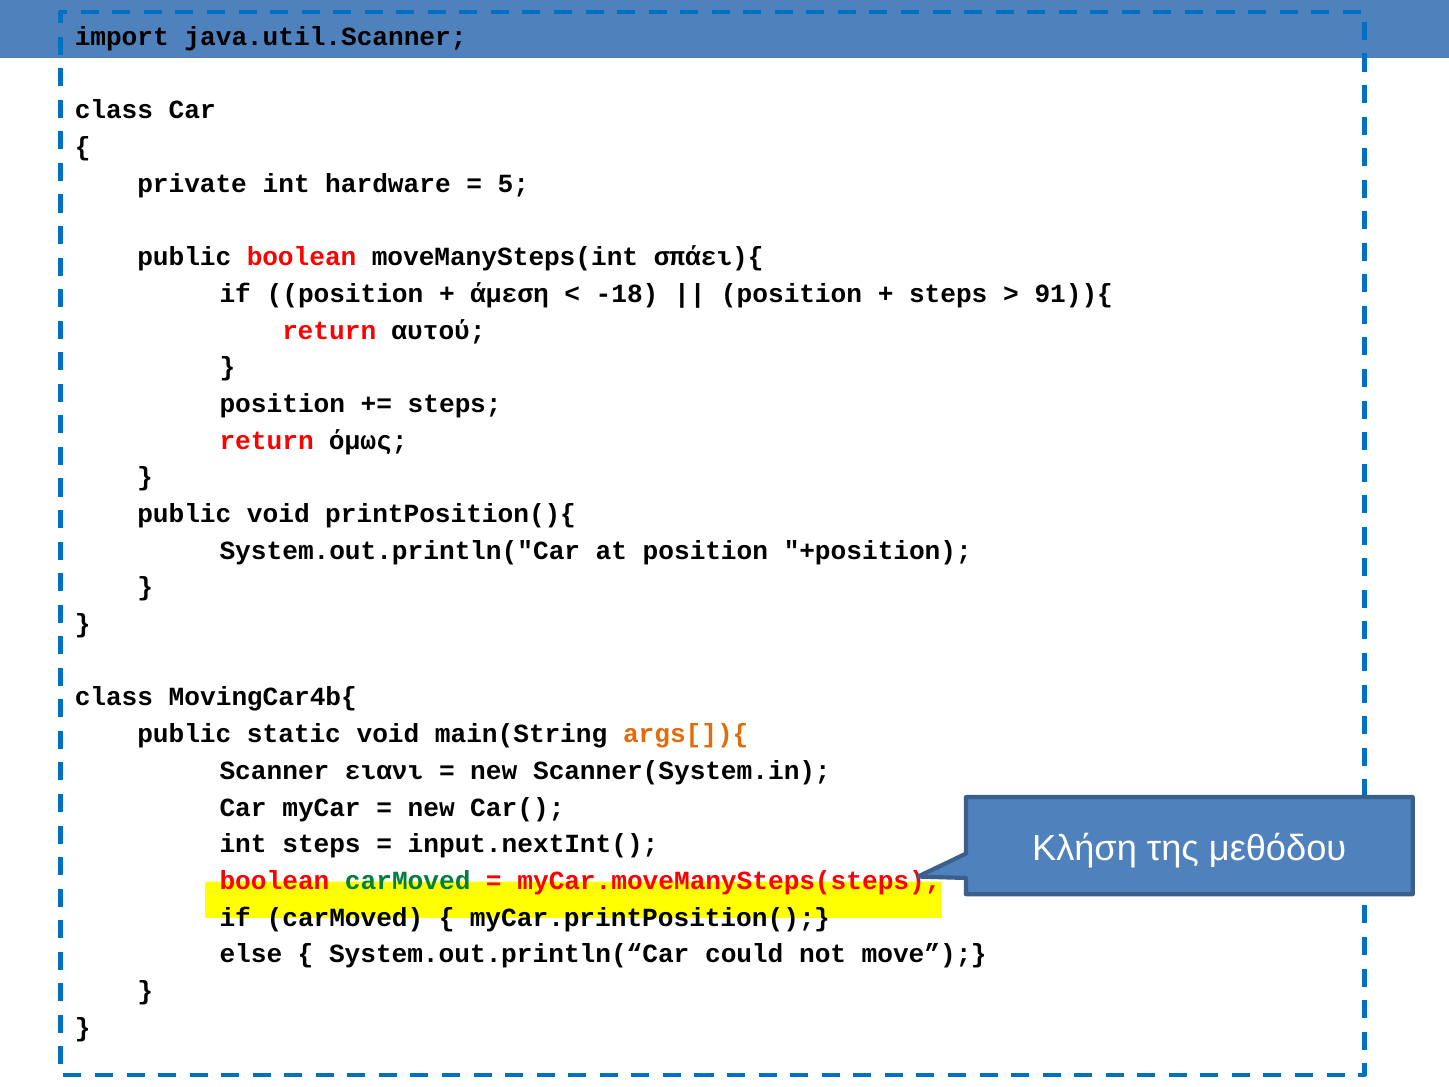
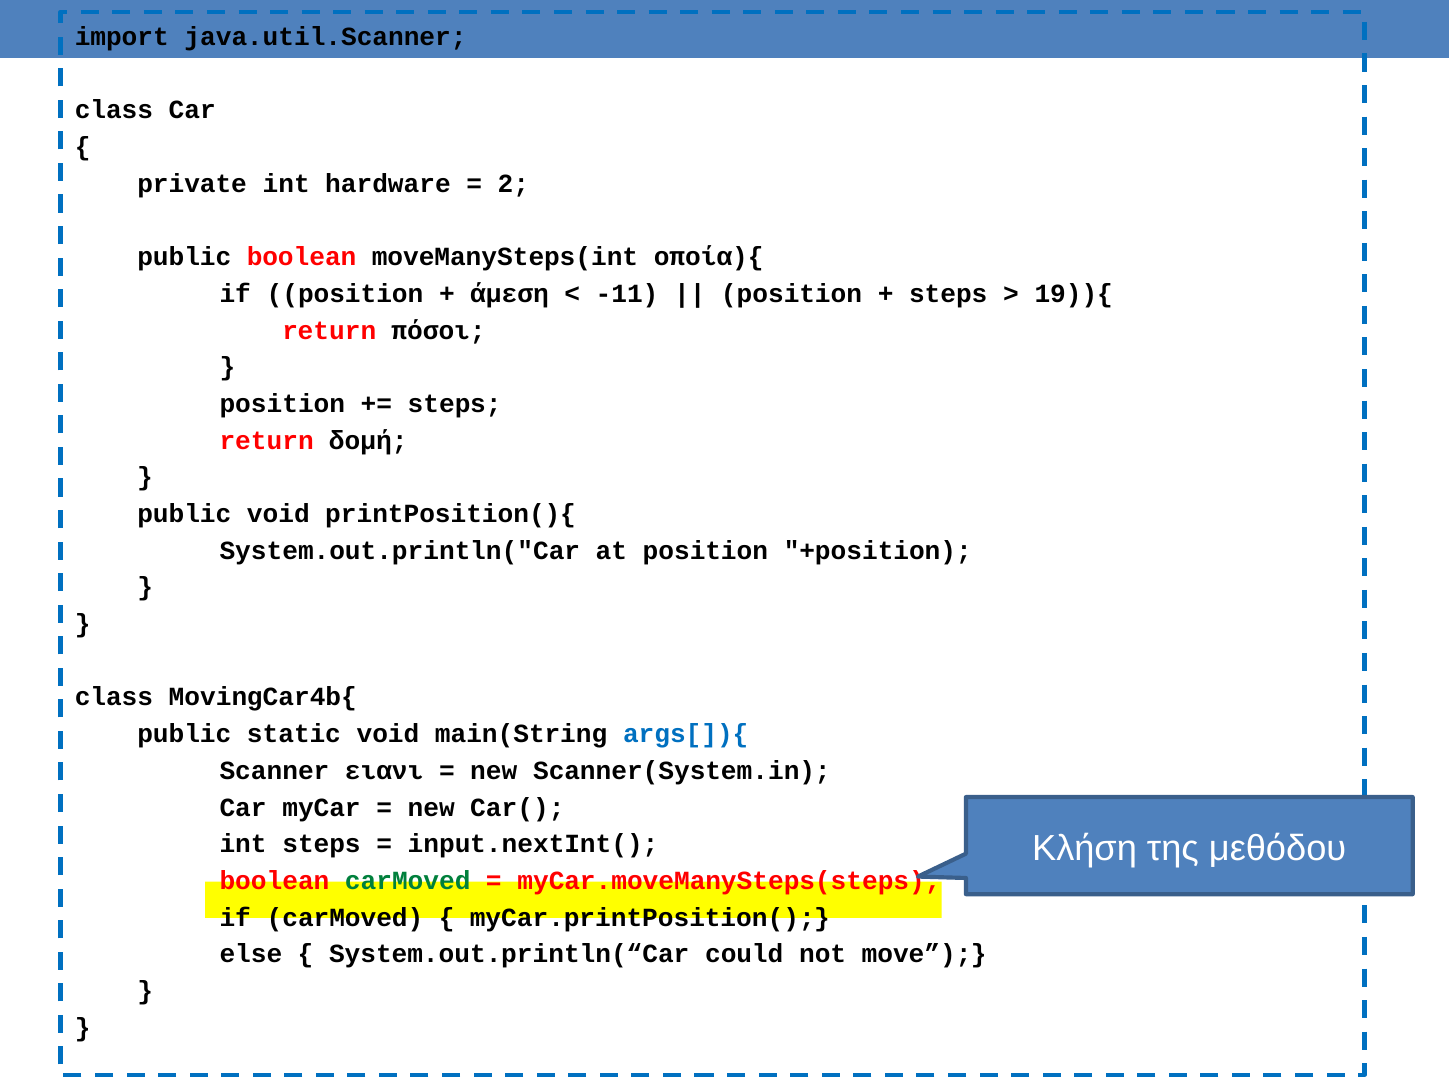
5: 5 -> 2
σπάει){: σπάει){ -> οποία){
-18: -18 -> -11
91)){: 91)){ -> 19)){
αυτού: αυτού -> πόσοι
όμως: όμως -> δομή
args[]){ colour: orange -> blue
